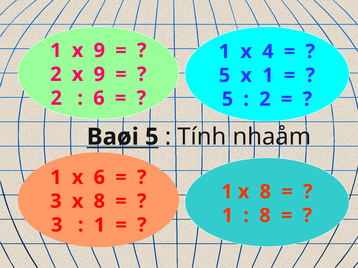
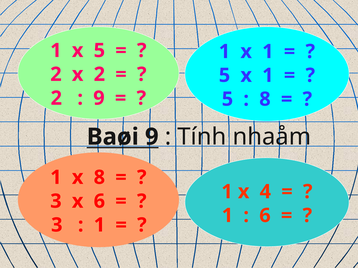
1 x 9: 9 -> 5
1 x 4: 4 -> 1
2 x 9: 9 -> 2
6 at (99, 98): 6 -> 9
2 at (265, 99): 2 -> 8
Baøi 5: 5 -> 9
x 6: 6 -> 8
1 x 8: 8 -> 4
3 x 8: 8 -> 6
8 at (265, 216): 8 -> 6
